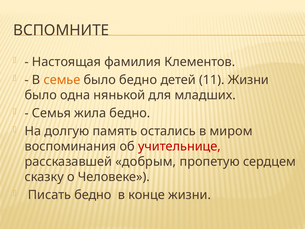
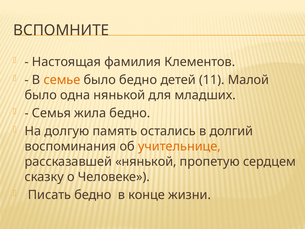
11 Жизни: Жизни -> Малой
миром: миром -> долгий
учительнице colour: red -> orange
рассказавшей добрым: добрым -> нянькой
